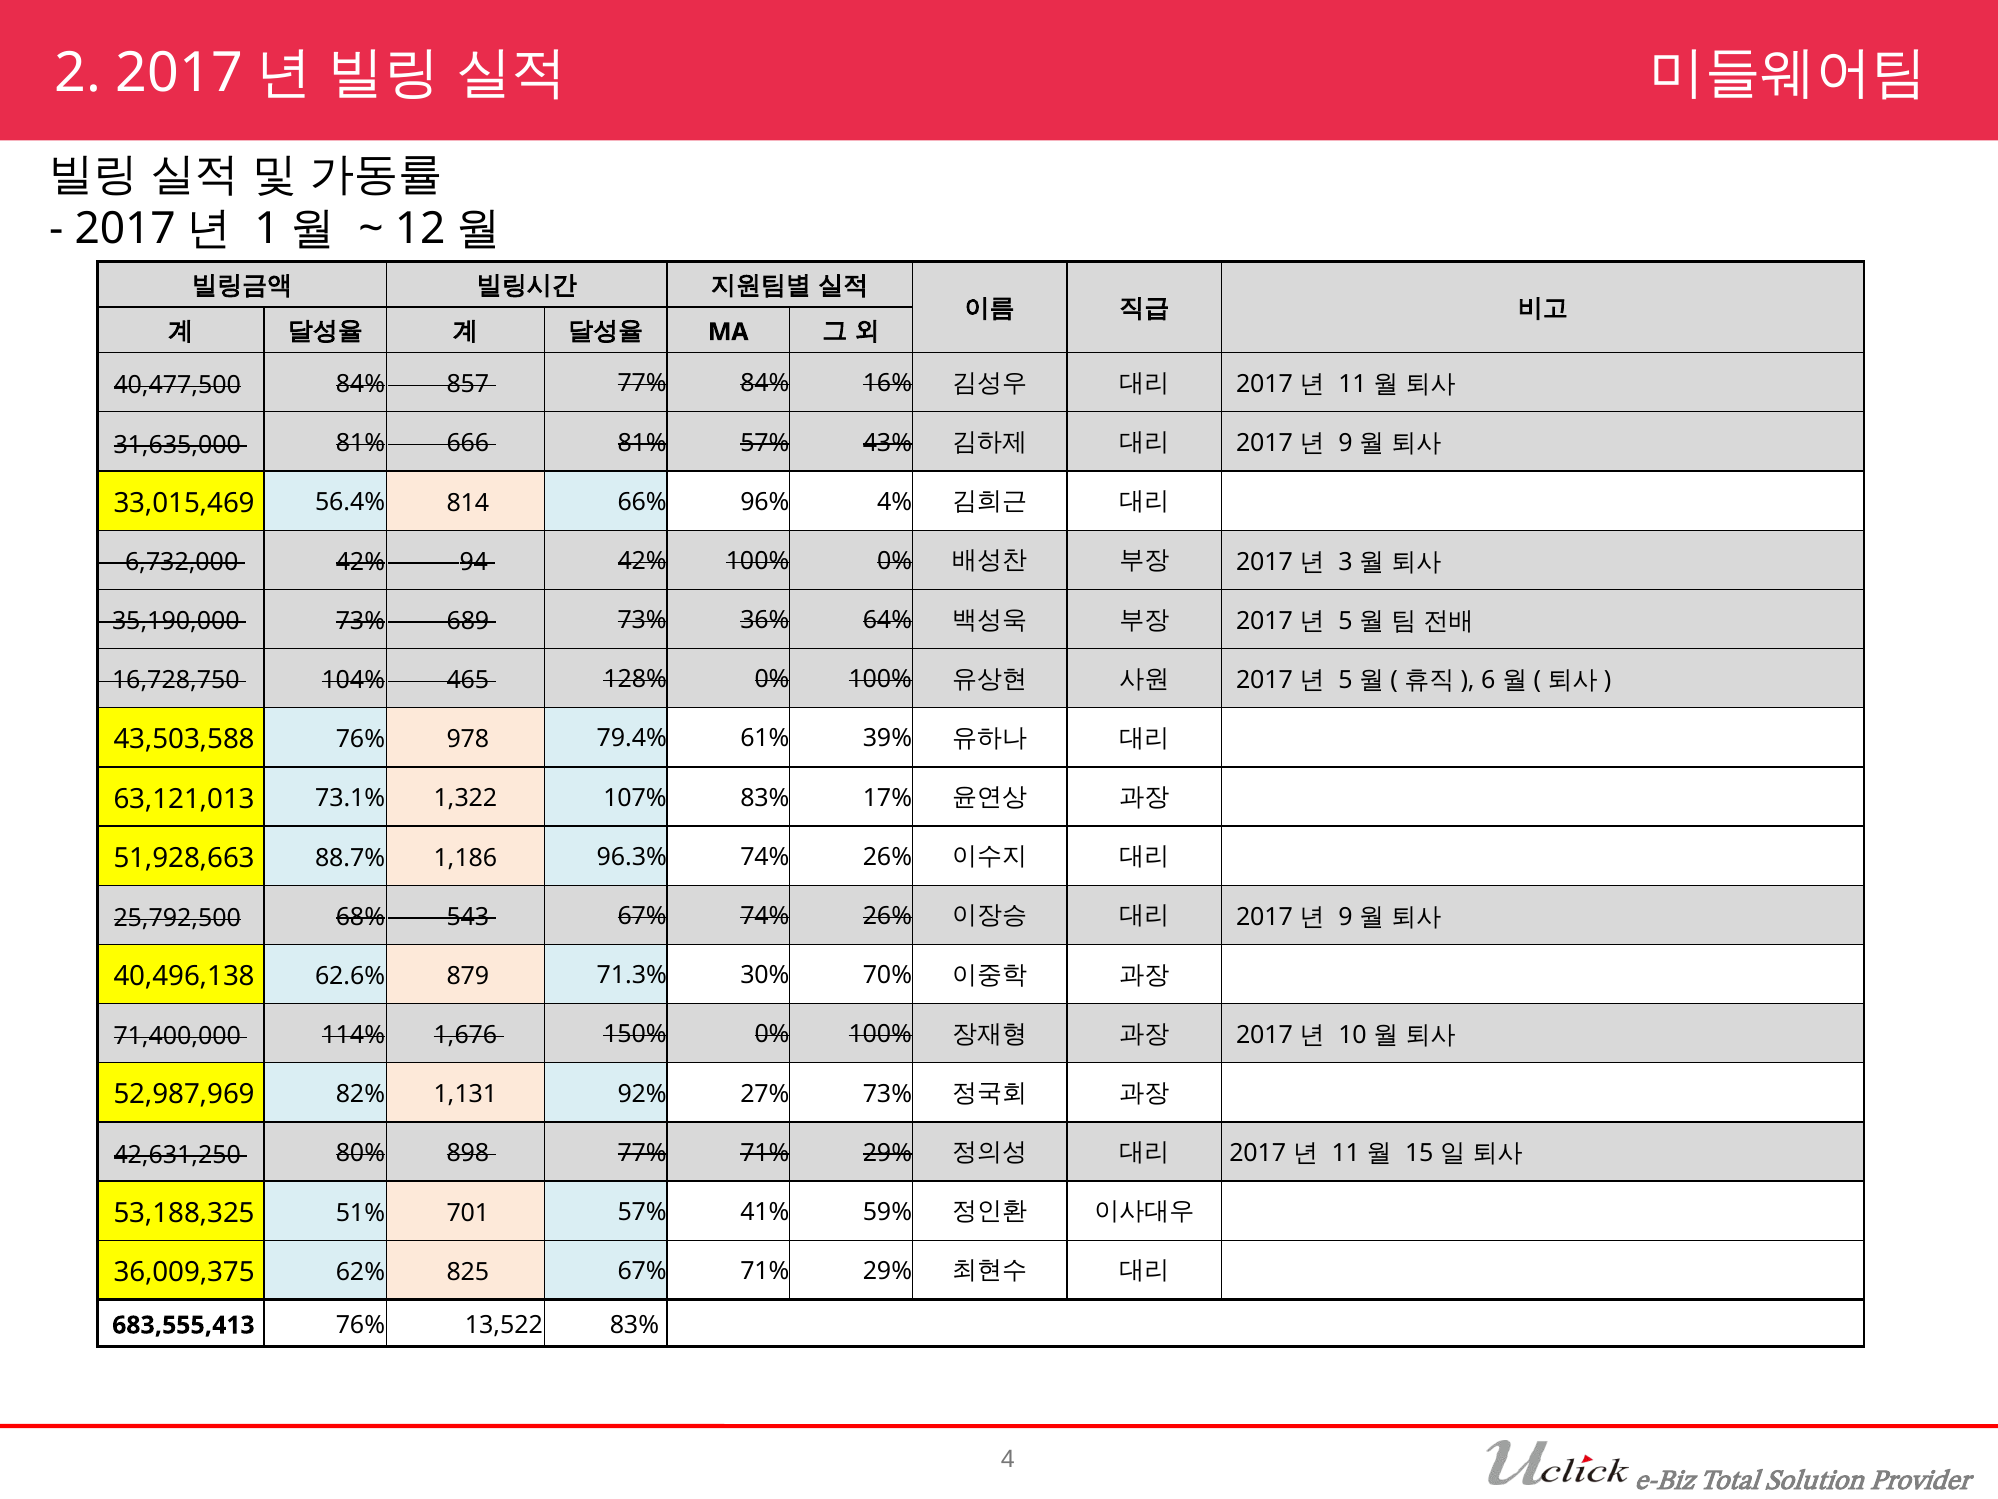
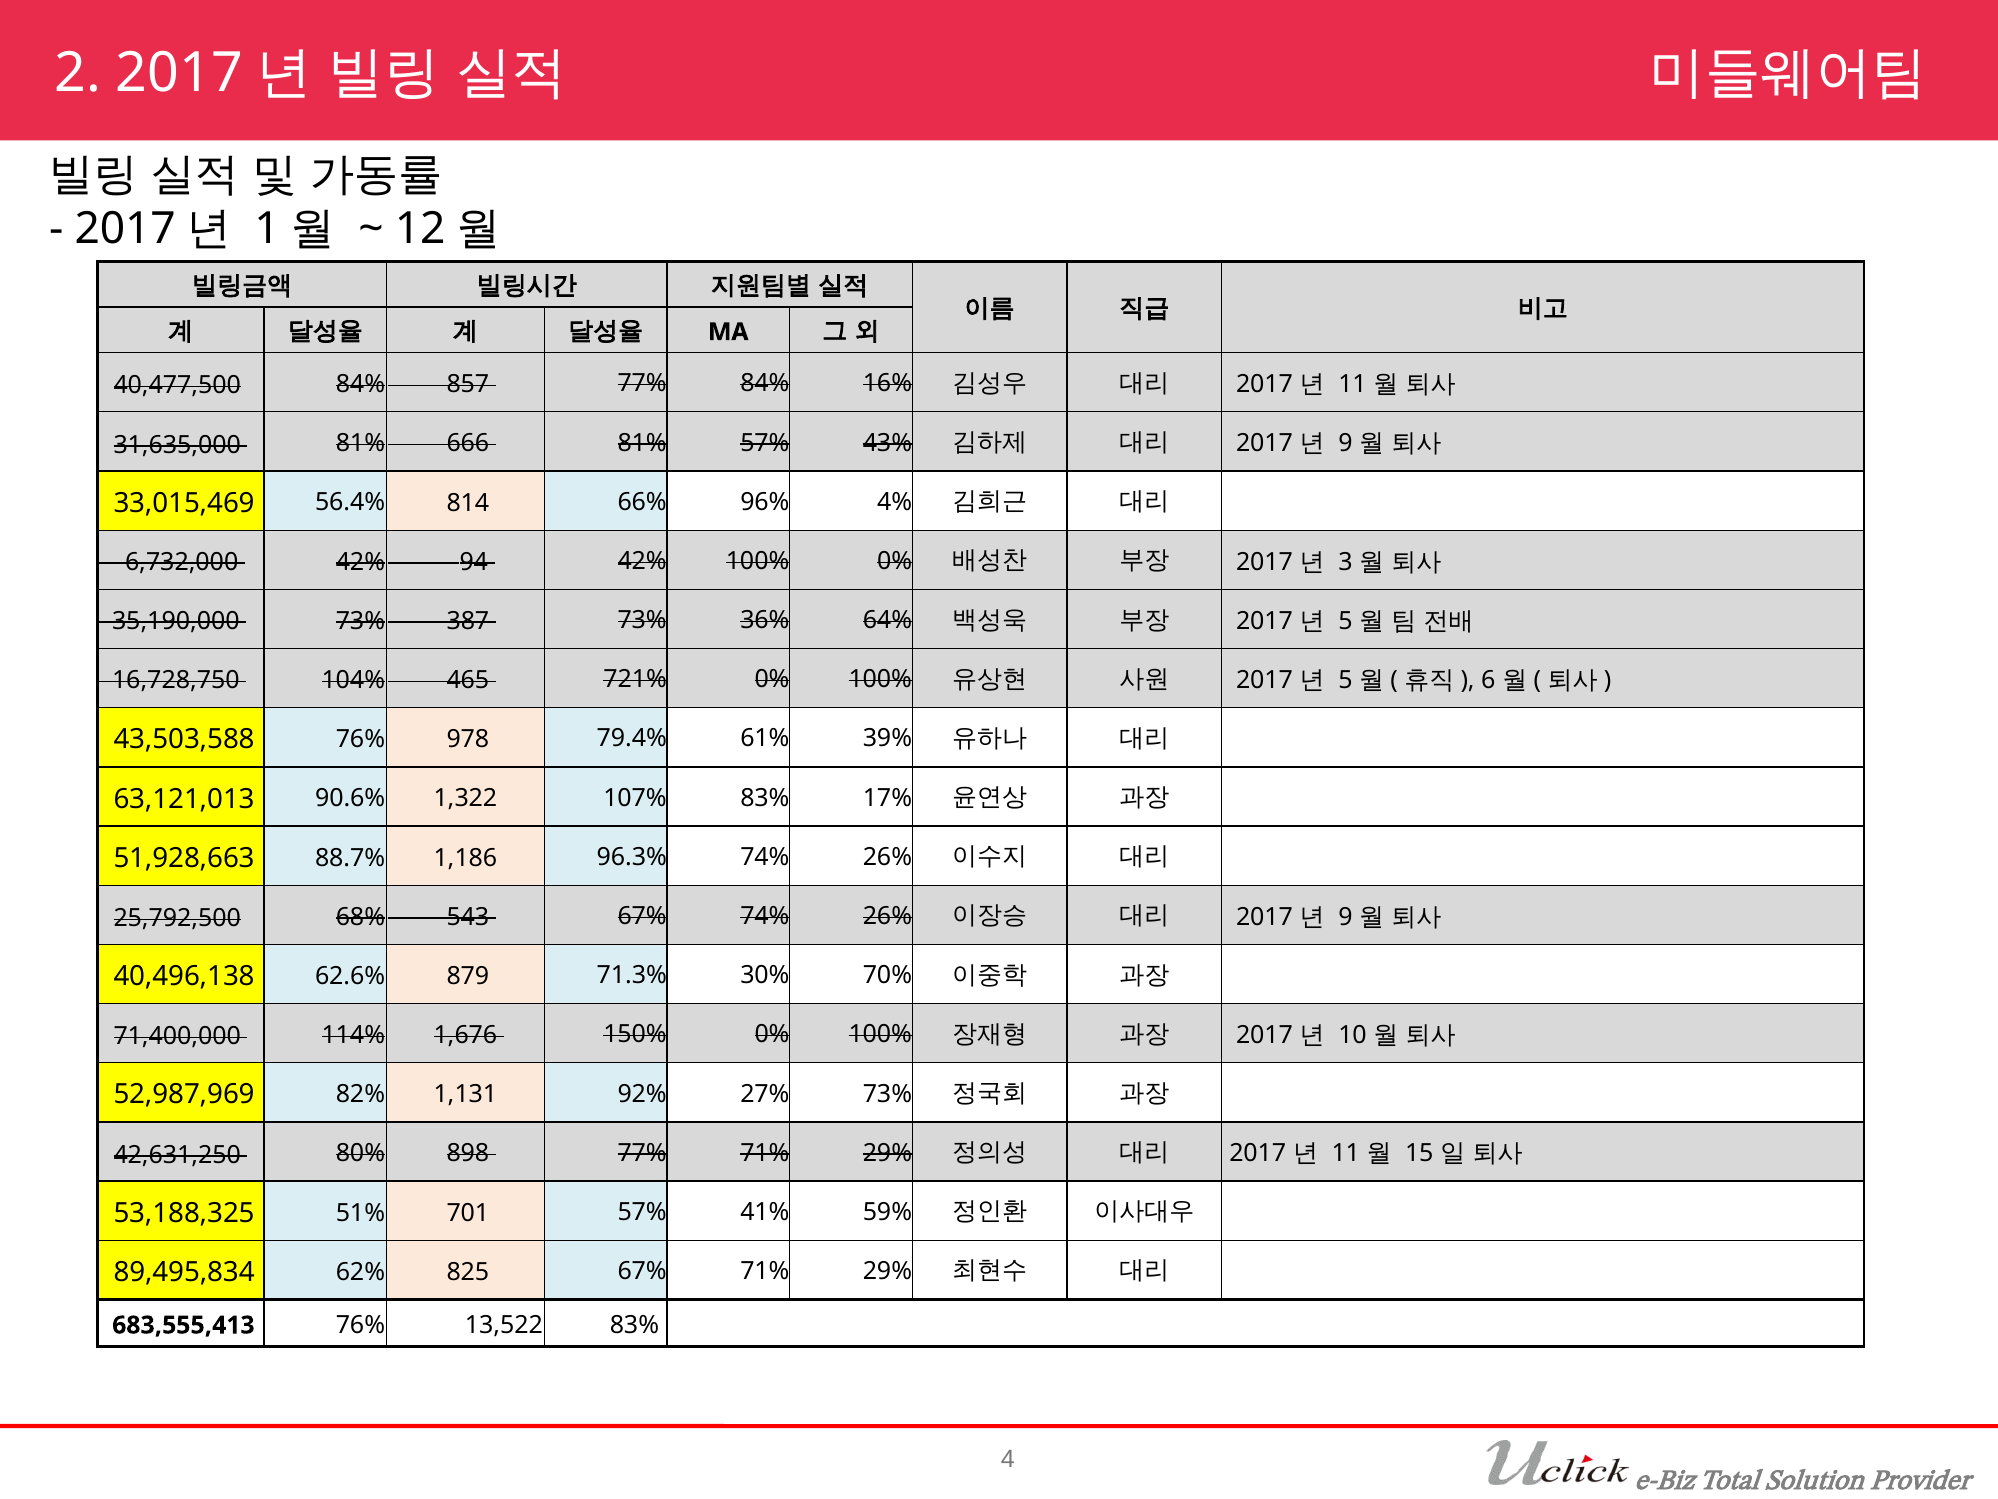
689: 689 -> 387
128%: 128% -> 721%
73.1%: 73.1% -> 90.6%
36,009,375: 36,009,375 -> 89,495,834
